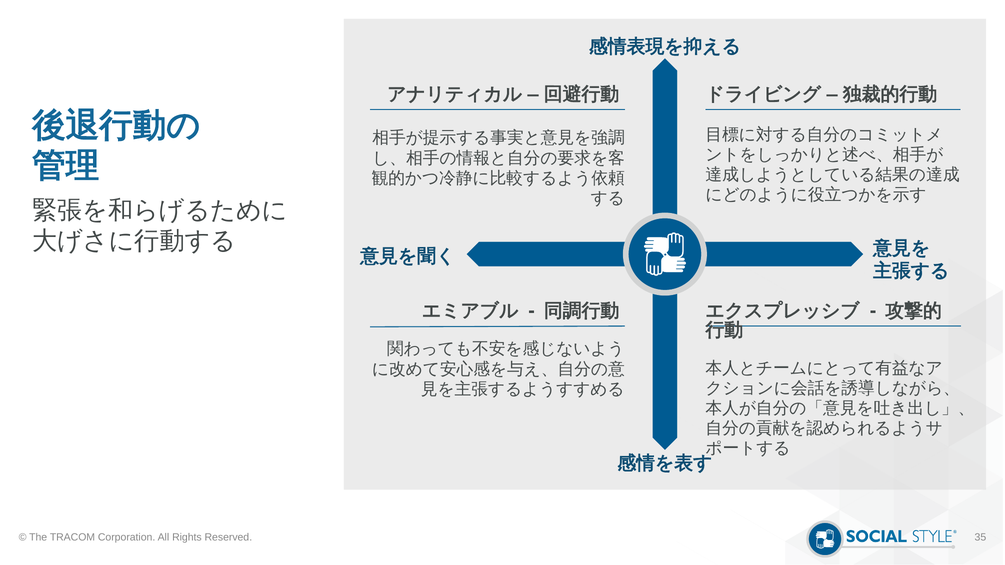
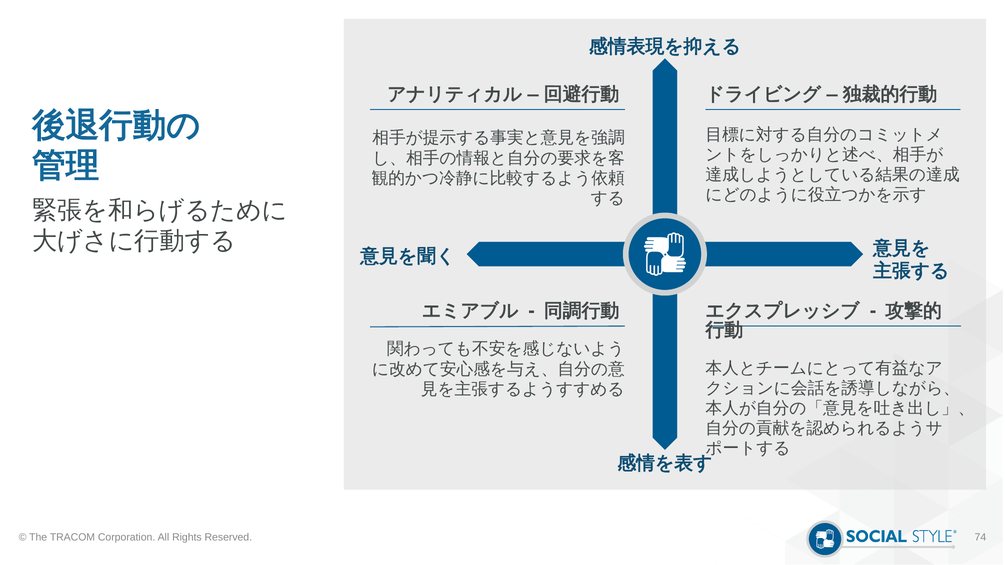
35: 35 -> 74
